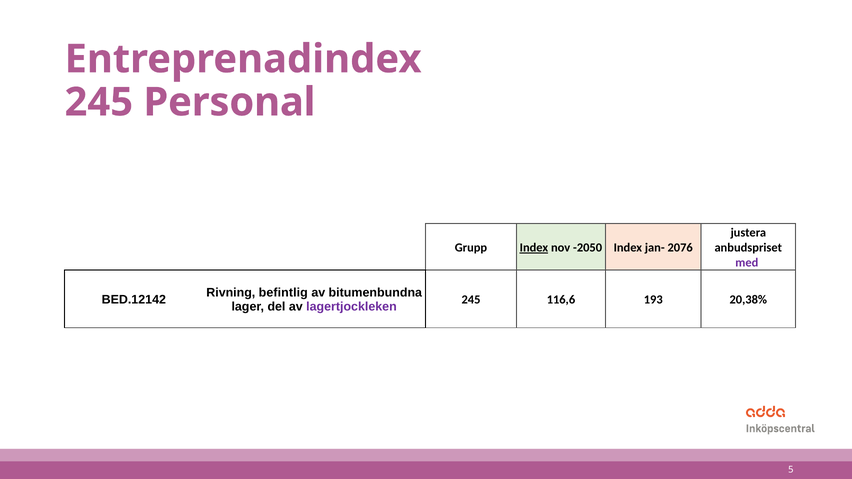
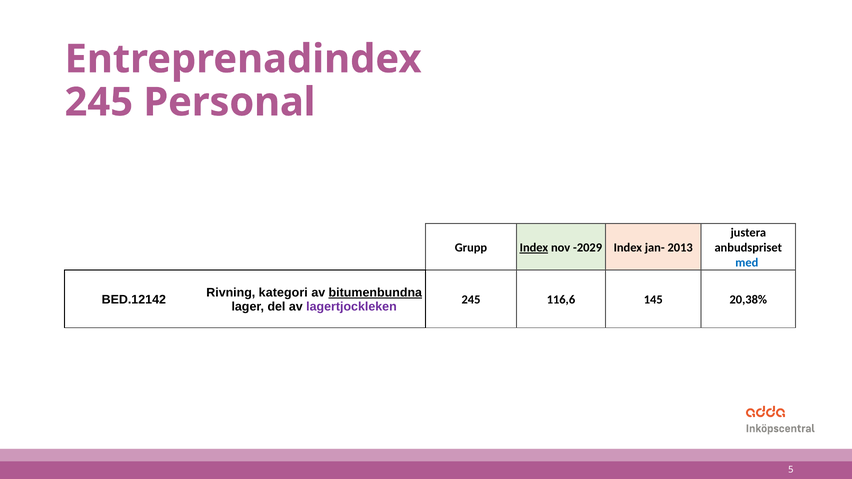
-2050: -2050 -> -2029
2076: 2076 -> 2013
med colour: purple -> blue
befintlig: befintlig -> kategori
bitumenbundna underline: none -> present
193: 193 -> 145
